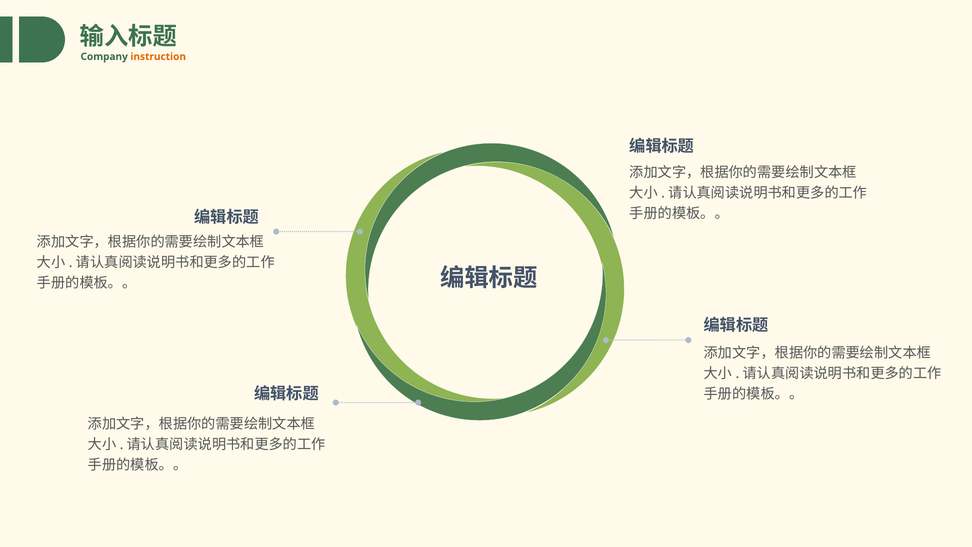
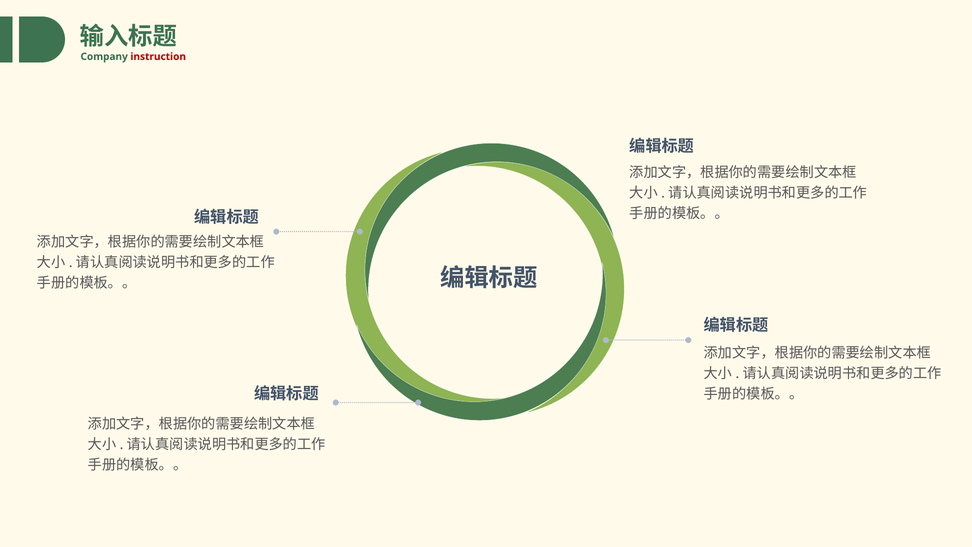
instruction colour: orange -> red
